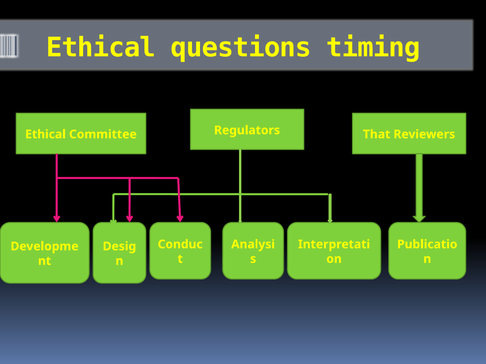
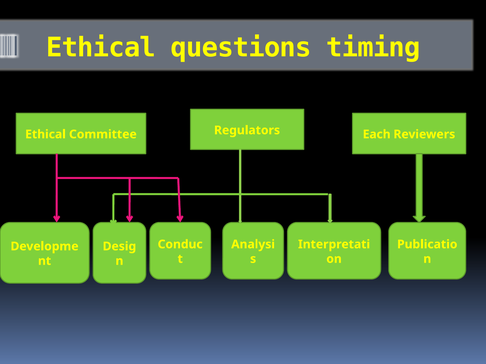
That: That -> Each
